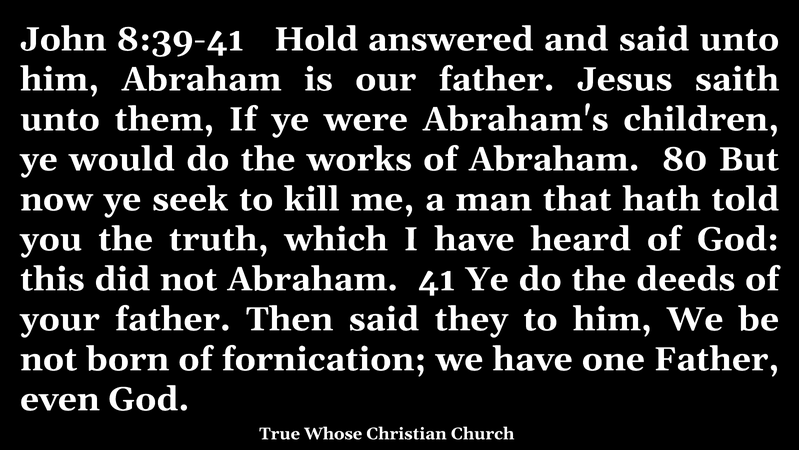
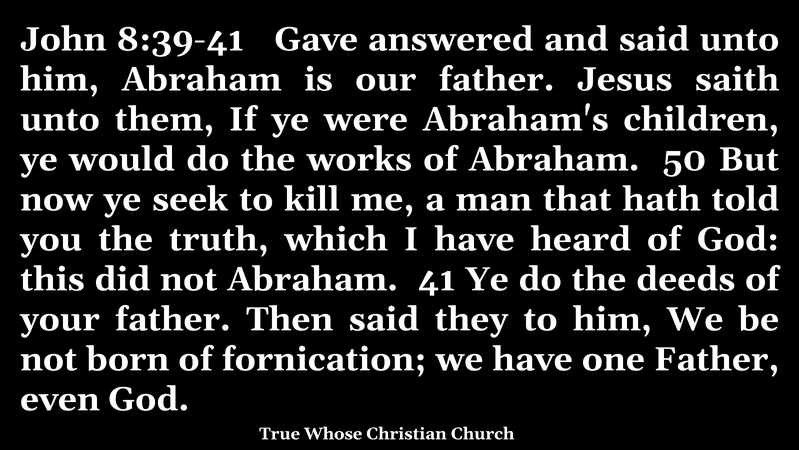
Hold: Hold -> Gave
80: 80 -> 50
